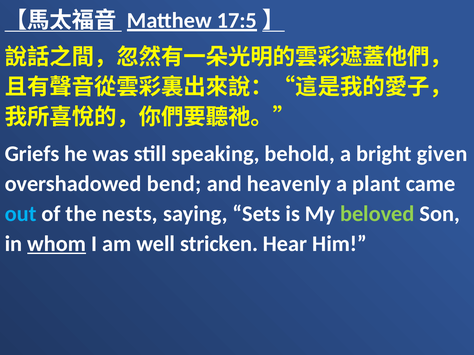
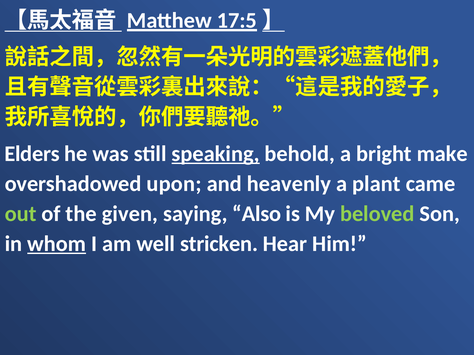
Griefs: Griefs -> Elders
speaking underline: none -> present
given: given -> make
bend: bend -> upon
out colour: light blue -> light green
nests: nests -> given
Sets: Sets -> Also
